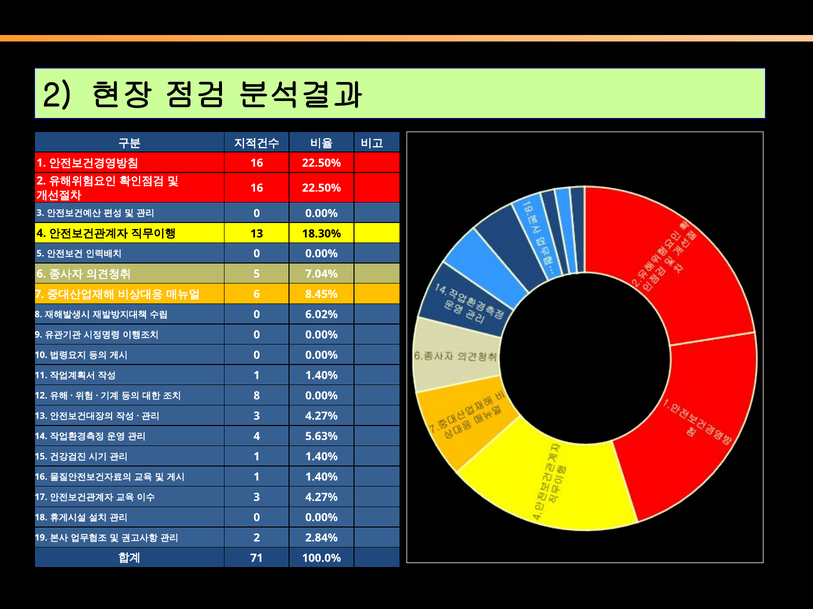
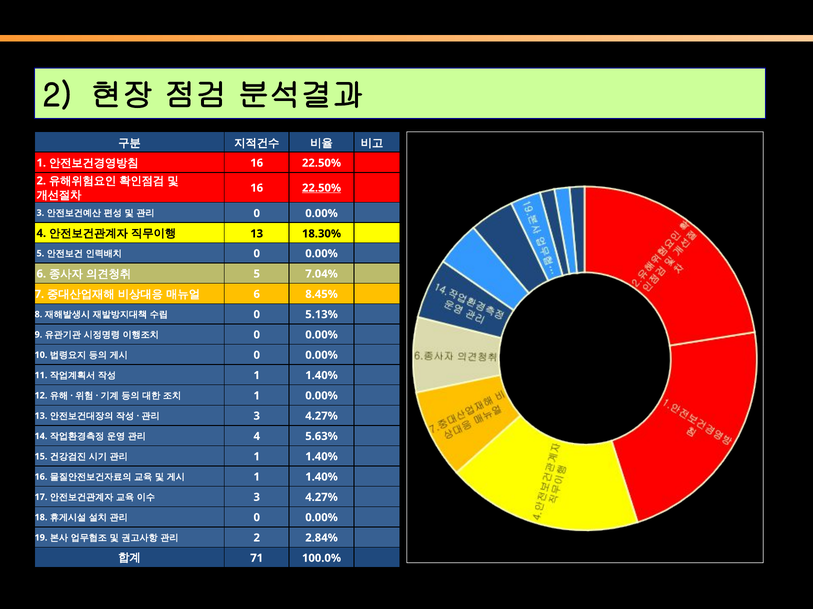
22.50% at (322, 188) underline: none -> present
6.02%: 6.02% -> 5.13%
8 at (257, 396): 8 -> 1
